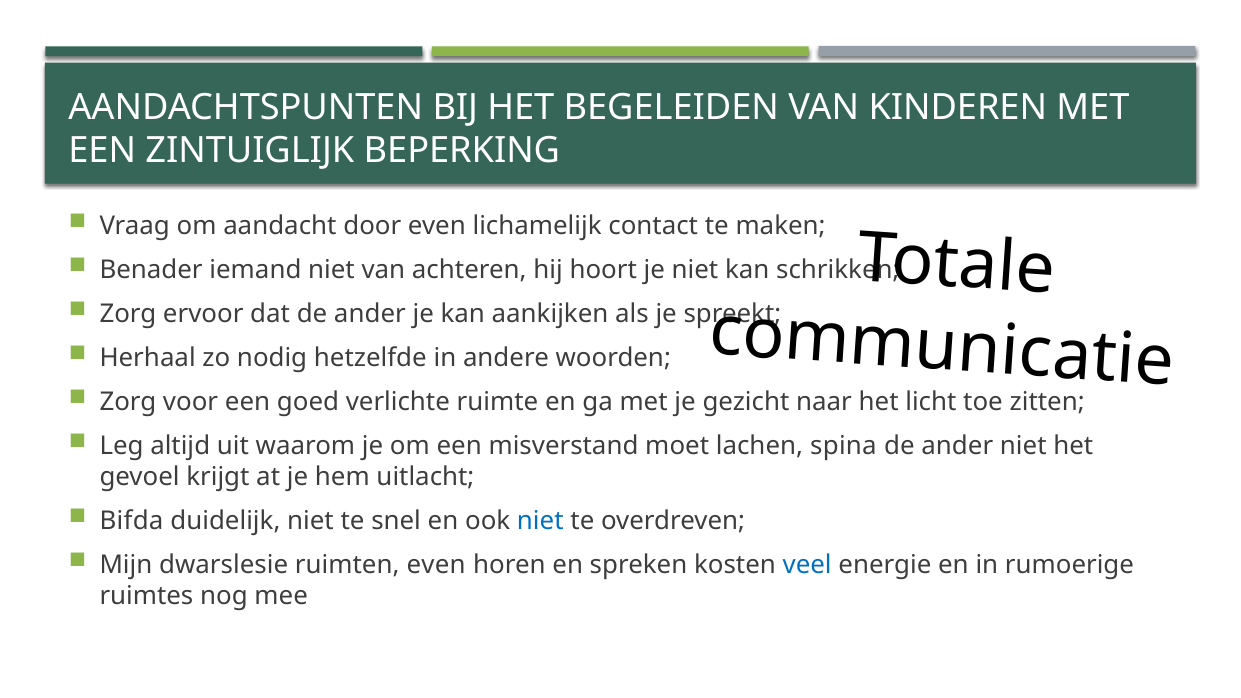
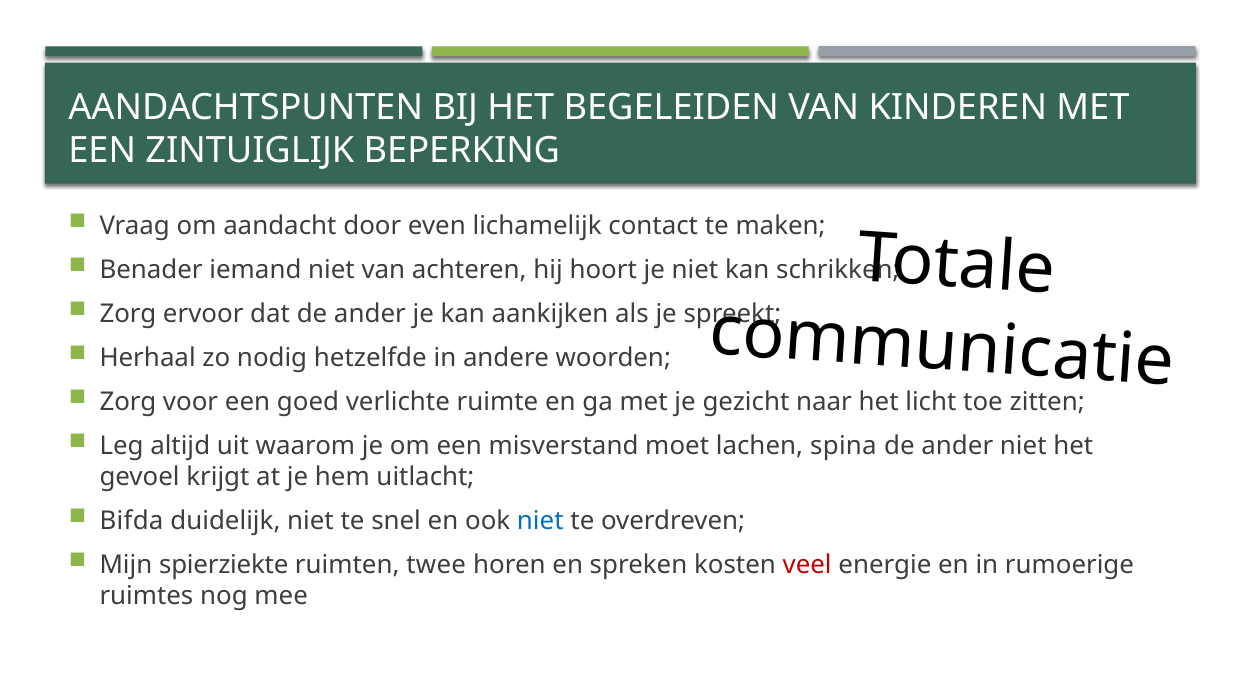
dwarslesie: dwarslesie -> spierziekte
ruimten even: even -> twee
veel colour: blue -> red
